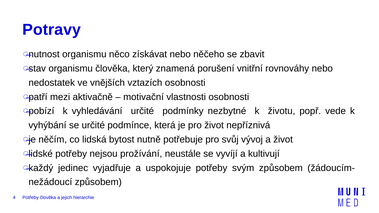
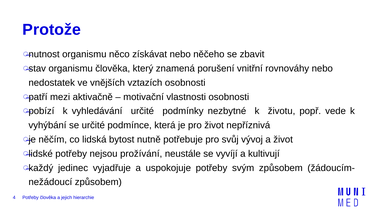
Potravy: Potravy -> Protože
